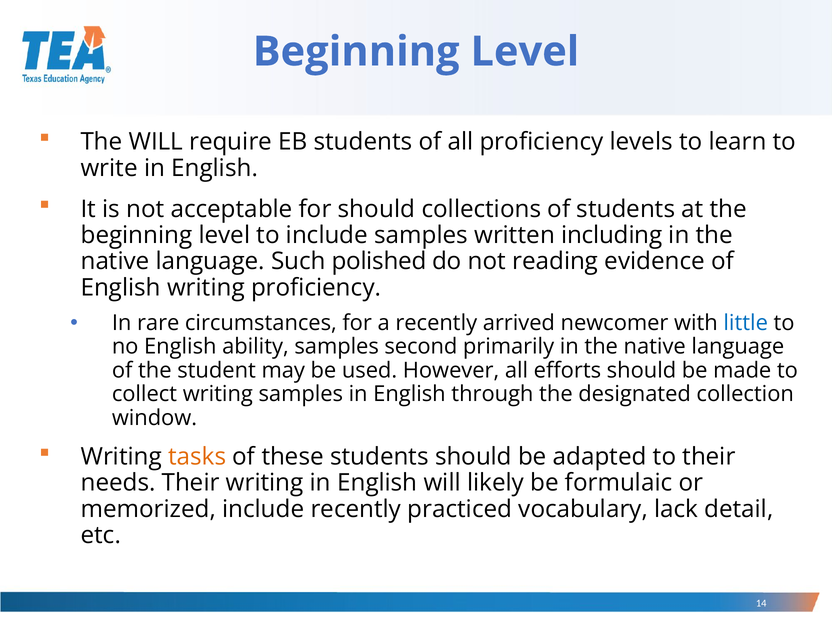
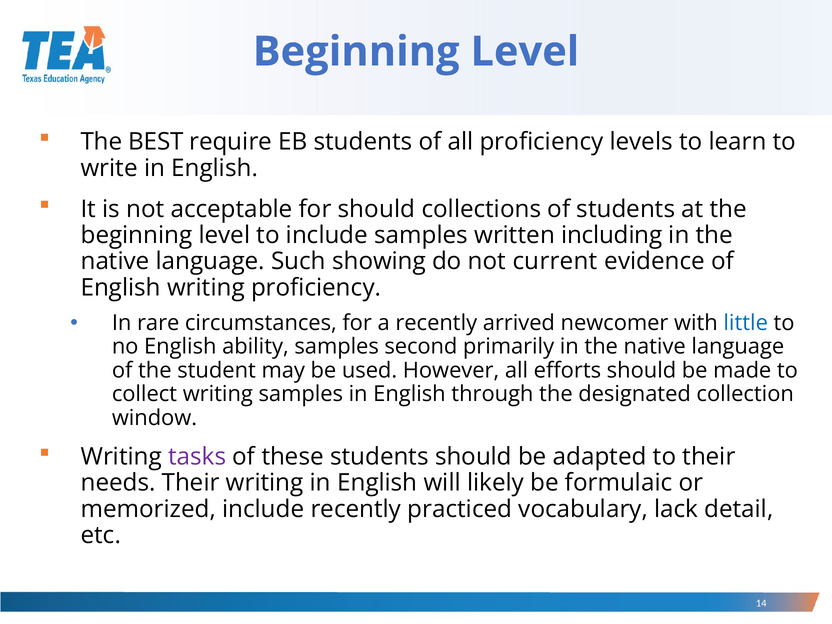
The WILL: WILL -> BEST
polished: polished -> showing
reading: reading -> current
tasks colour: orange -> purple
